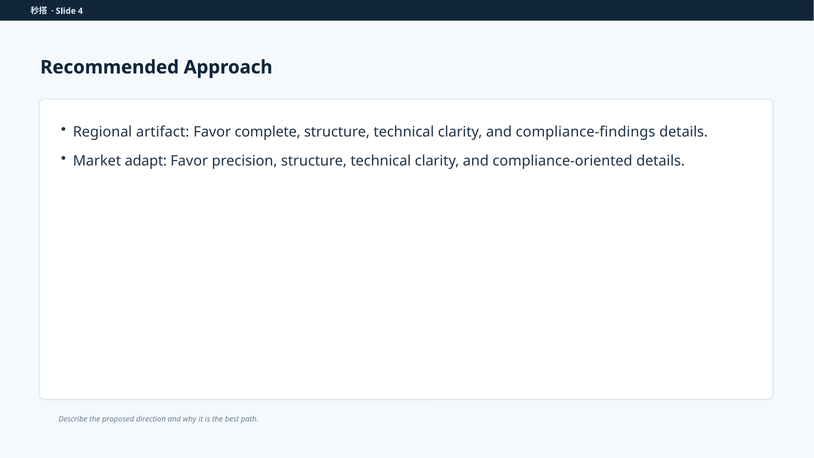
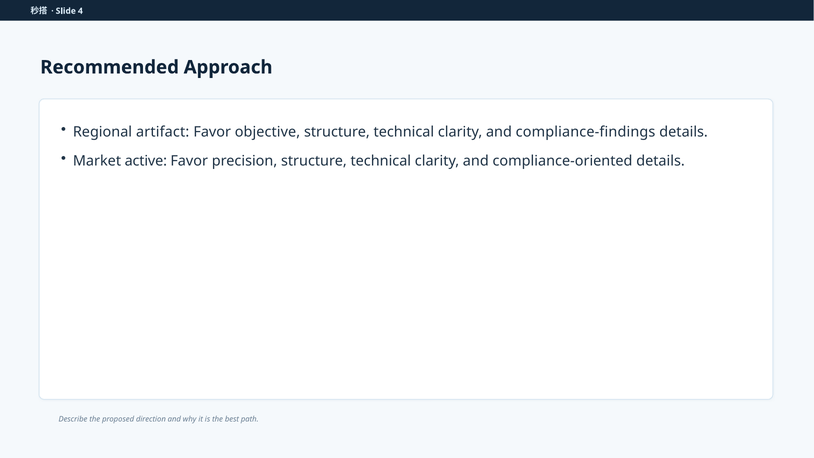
complete: complete -> objective
adapt: adapt -> active
